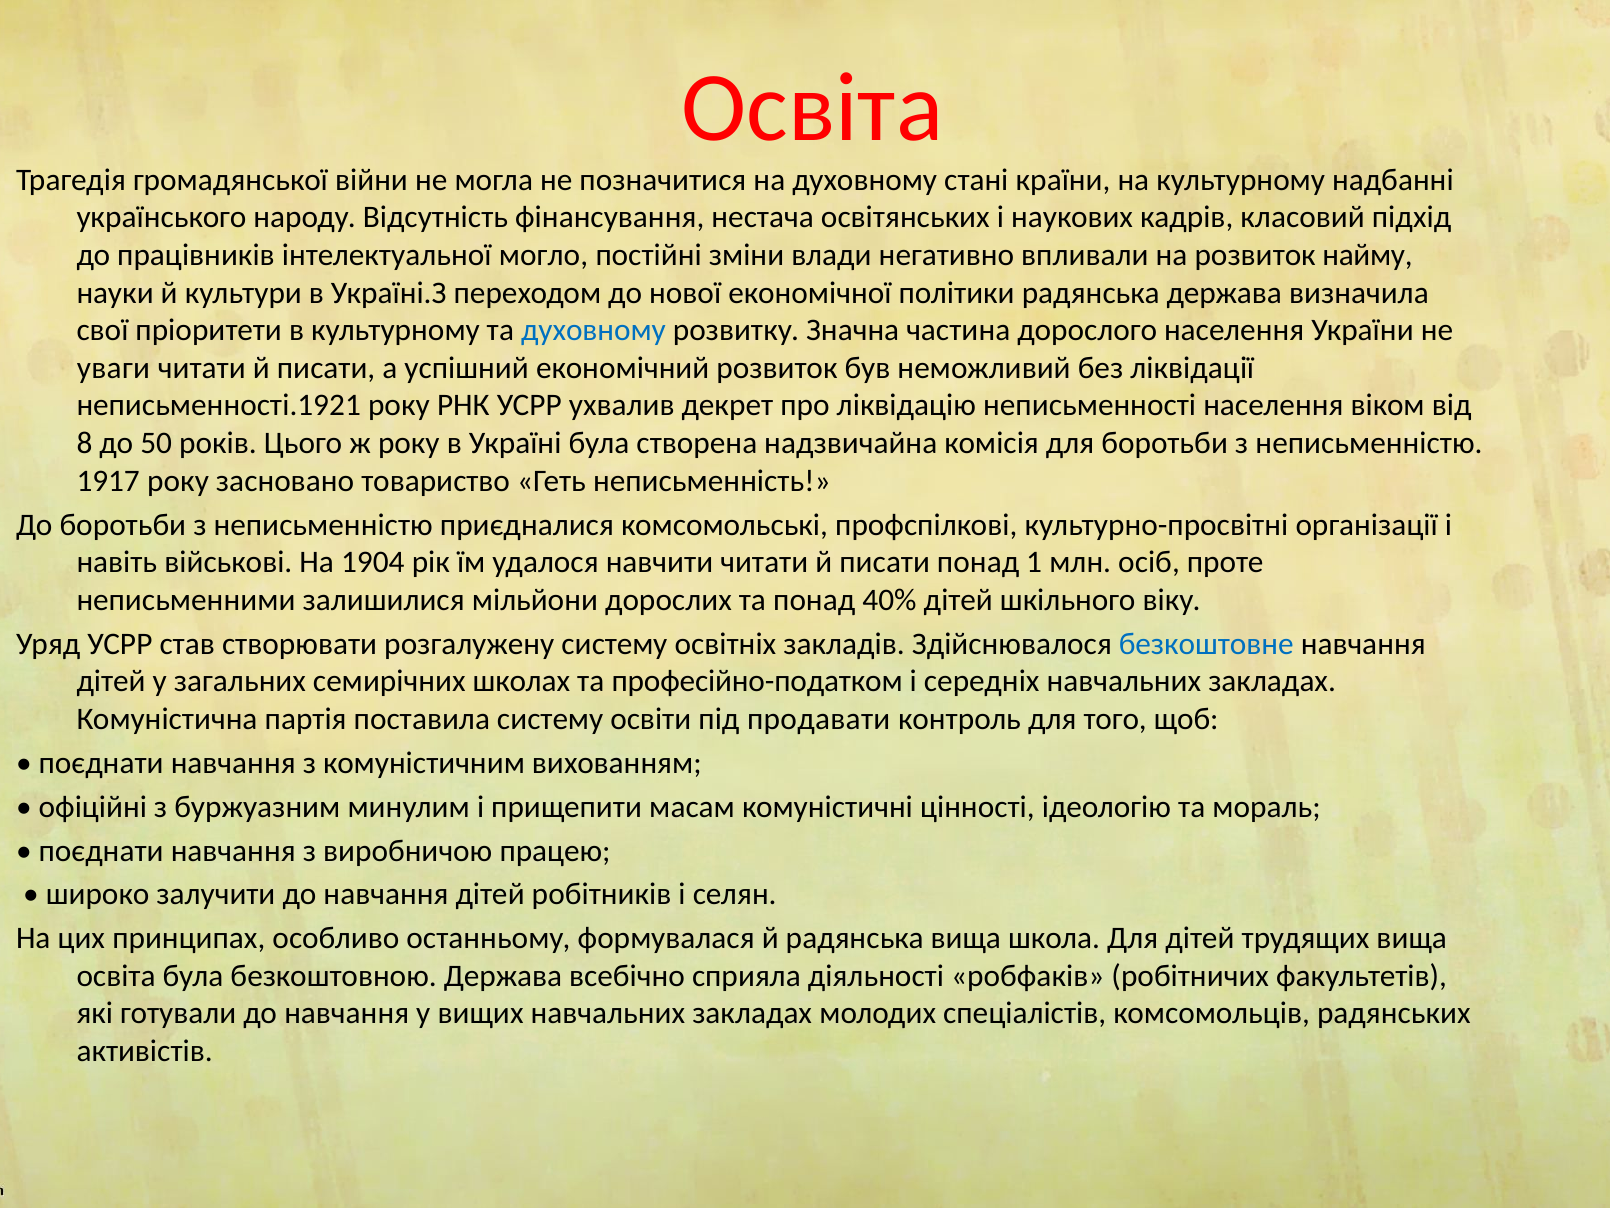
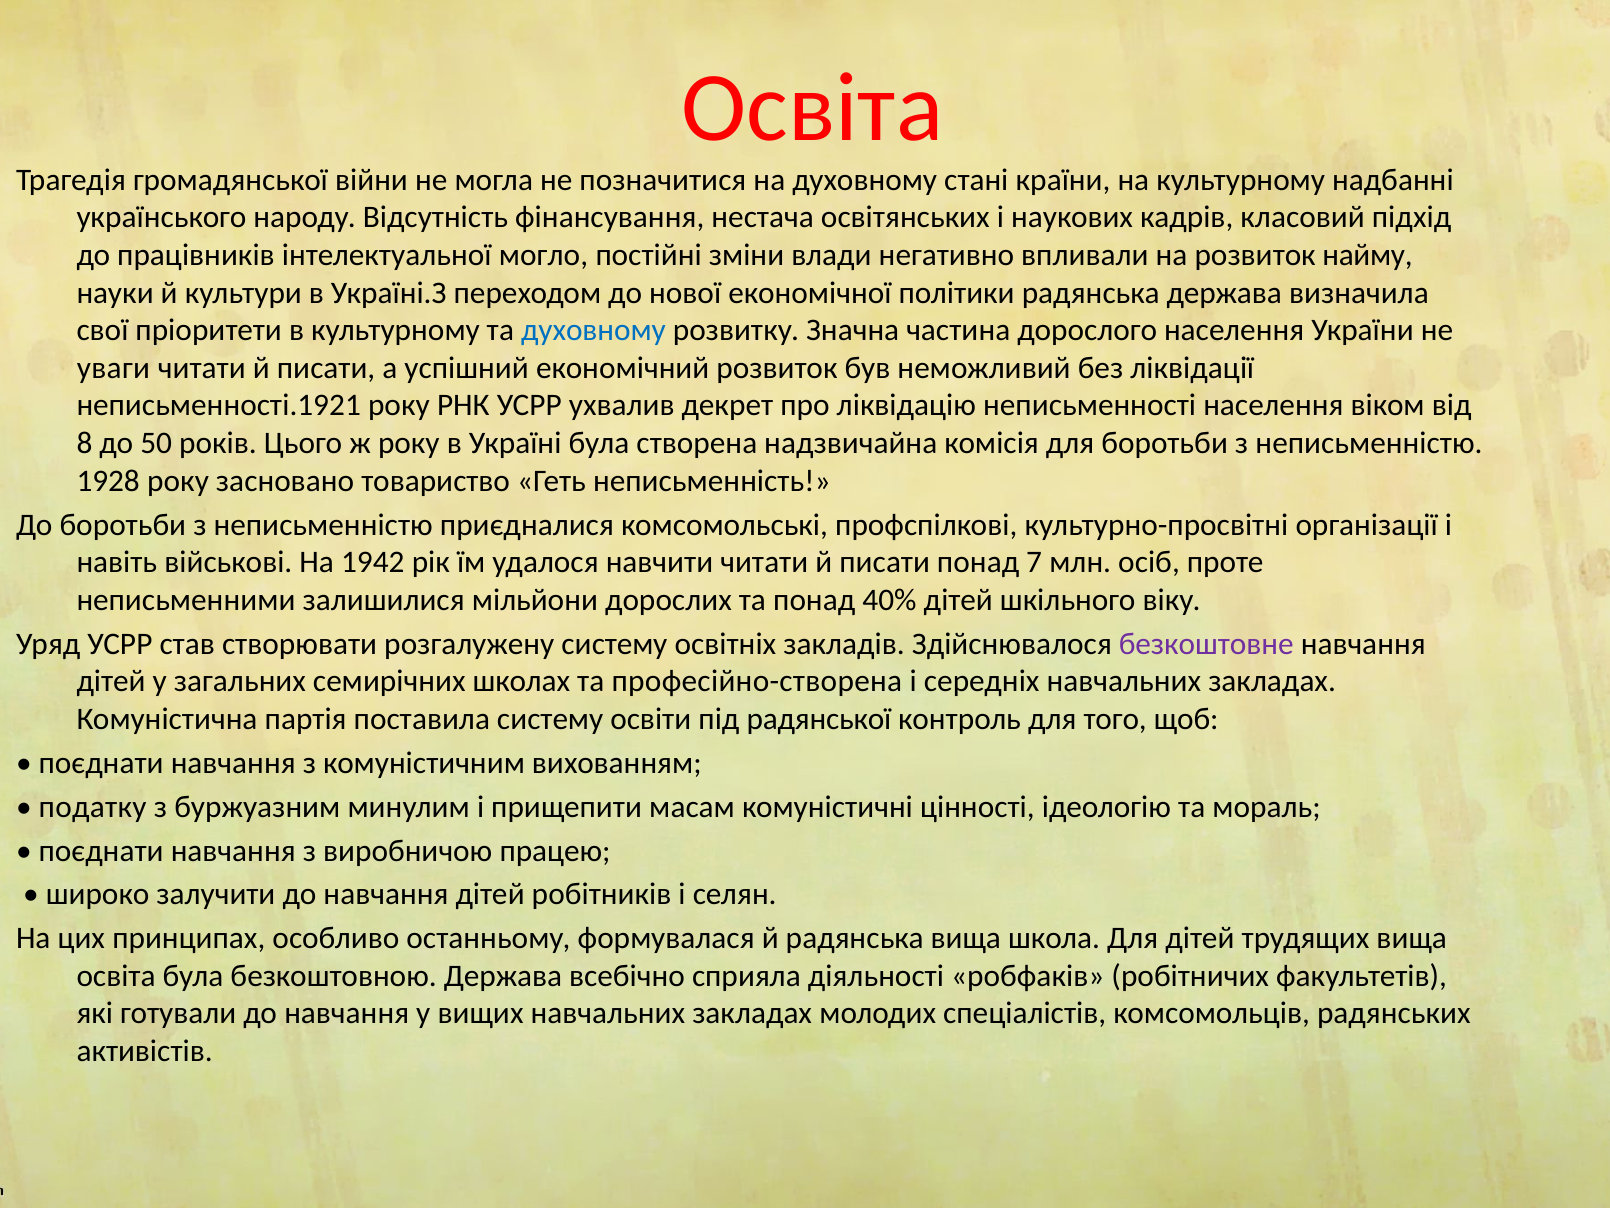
1917: 1917 -> 1928
1904: 1904 -> 1942
1: 1 -> 7
безкоштовне colour: blue -> purple
професійно-податком: професійно-податком -> професійно-створена
продавати: продавати -> радянської
офіційні: офіційні -> податку
